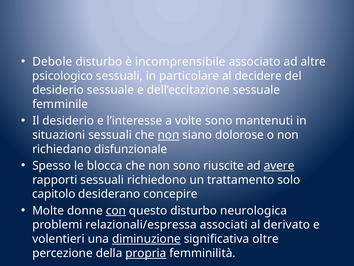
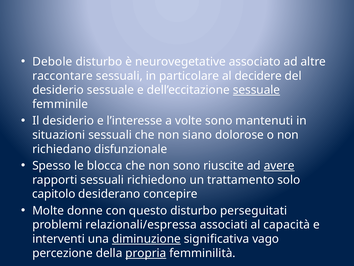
incomprensibile: incomprensibile -> neurovegetative
psicologico: psicologico -> raccontare
sessuale at (256, 90) underline: none -> present
non at (168, 135) underline: present -> none
con underline: present -> none
neurologica: neurologica -> perseguitati
derivato: derivato -> capacità
volentieri: volentieri -> interventi
oltre: oltre -> vago
